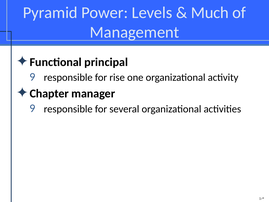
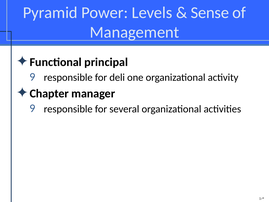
Much: Much -> Sense
rise: rise -> deli
